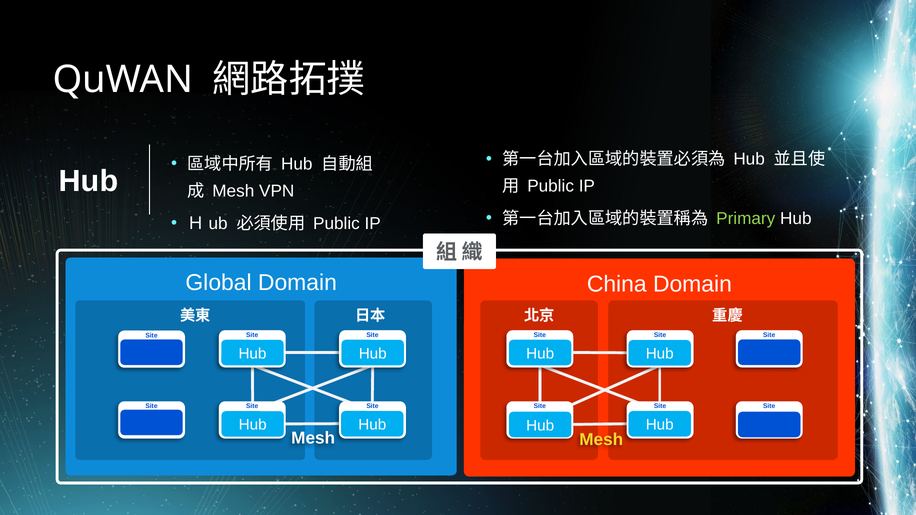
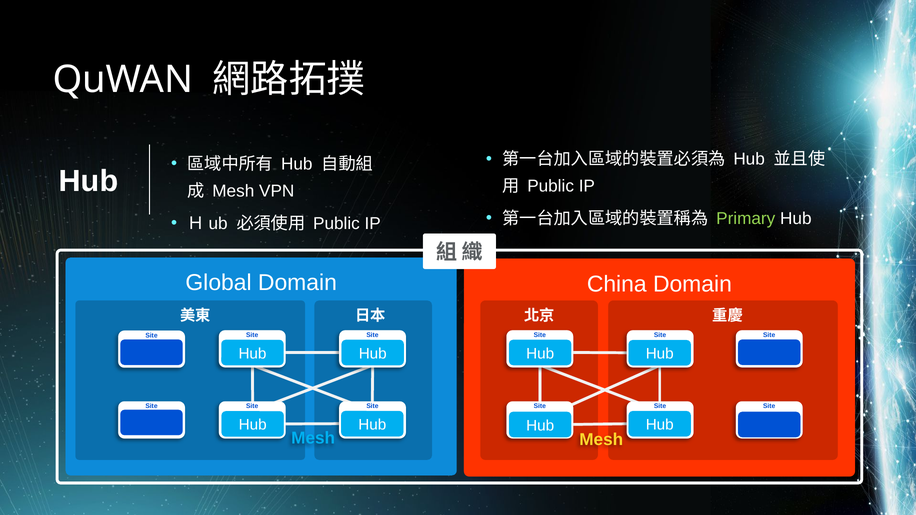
Mesh at (313, 438) colour: white -> light blue
